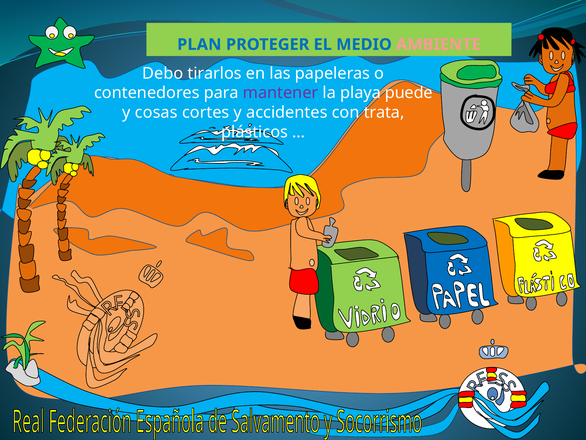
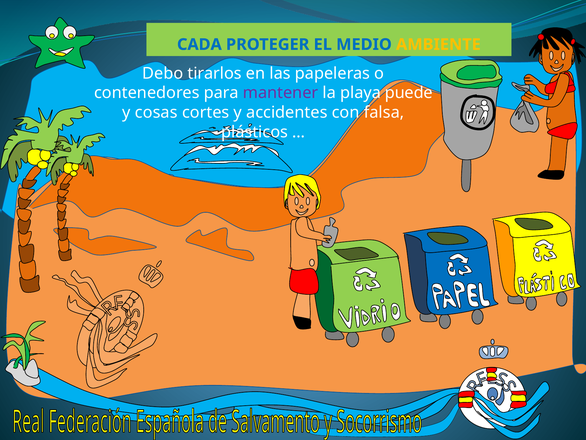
PLAN: PLAN -> CADA
AMBIENTE colour: pink -> yellow
trata: trata -> falsa
